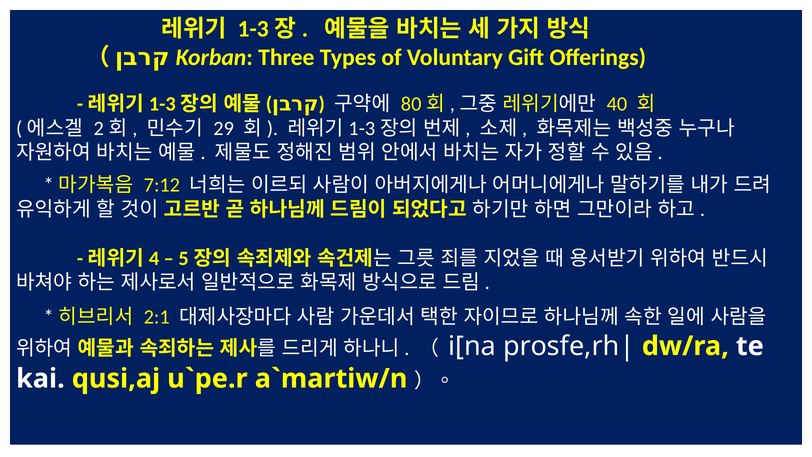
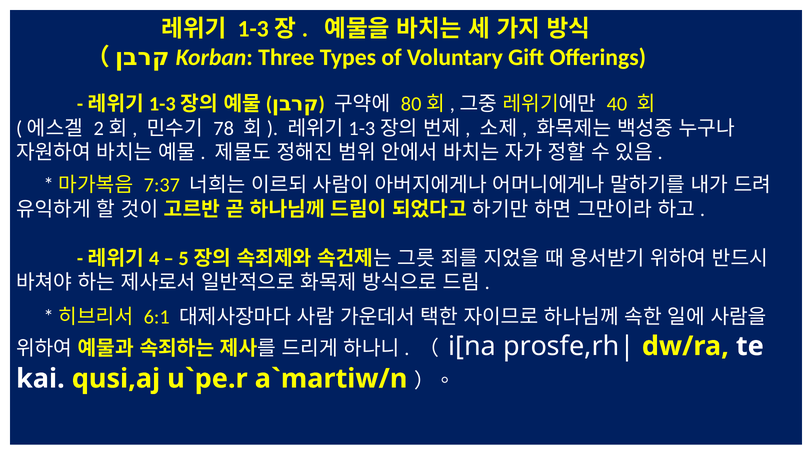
29: 29 -> 78
7:12: 7:12 -> 7:37
2:1: 2:1 -> 6:1
